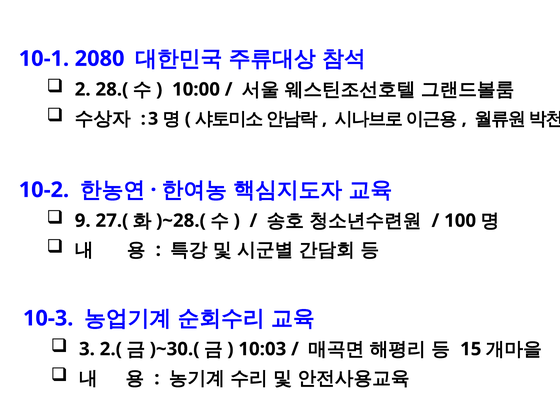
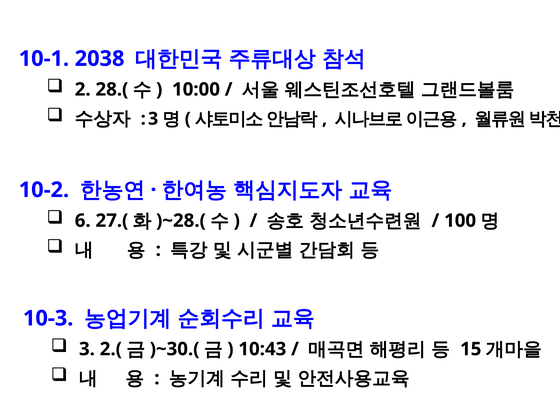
2080: 2080 -> 2038
9: 9 -> 6
10:03: 10:03 -> 10:43
